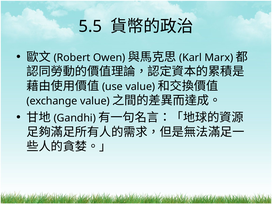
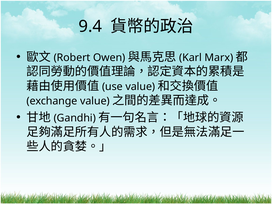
5.5: 5.5 -> 9.4
